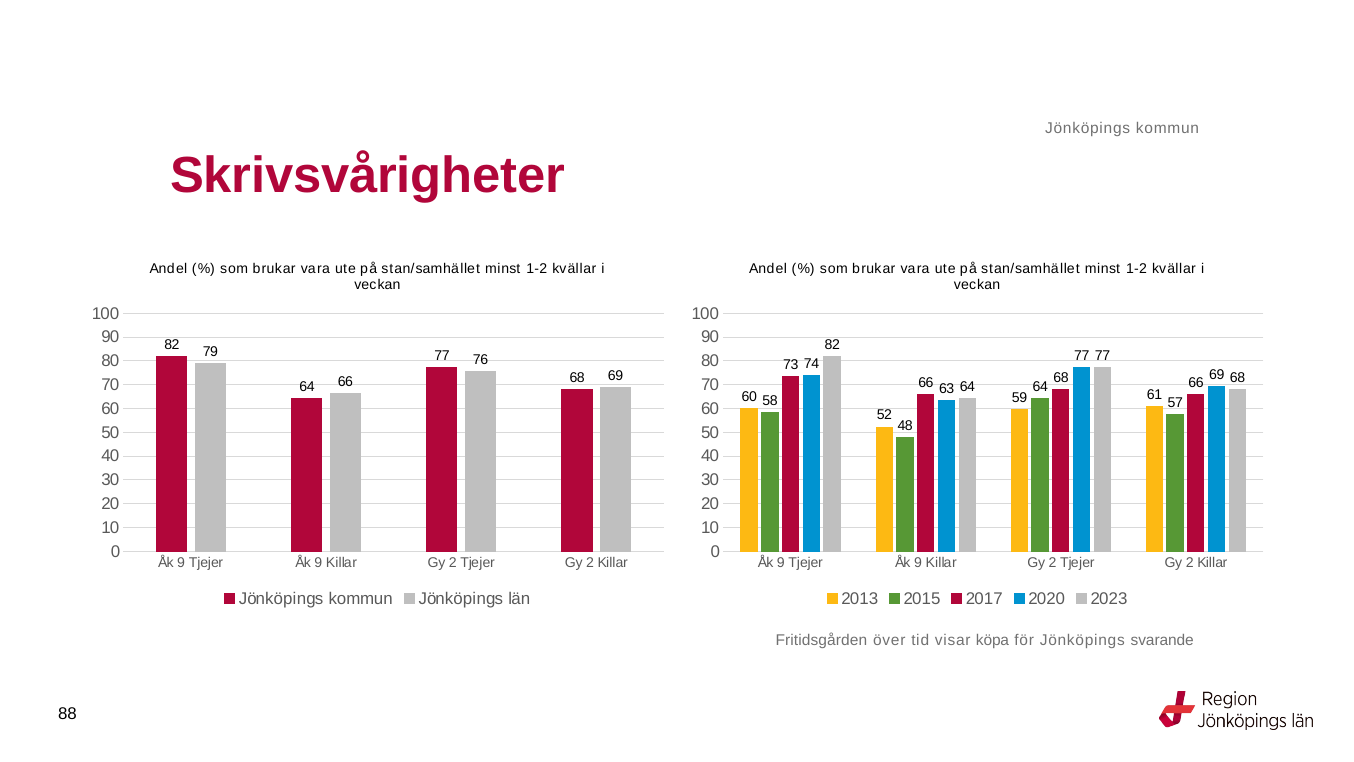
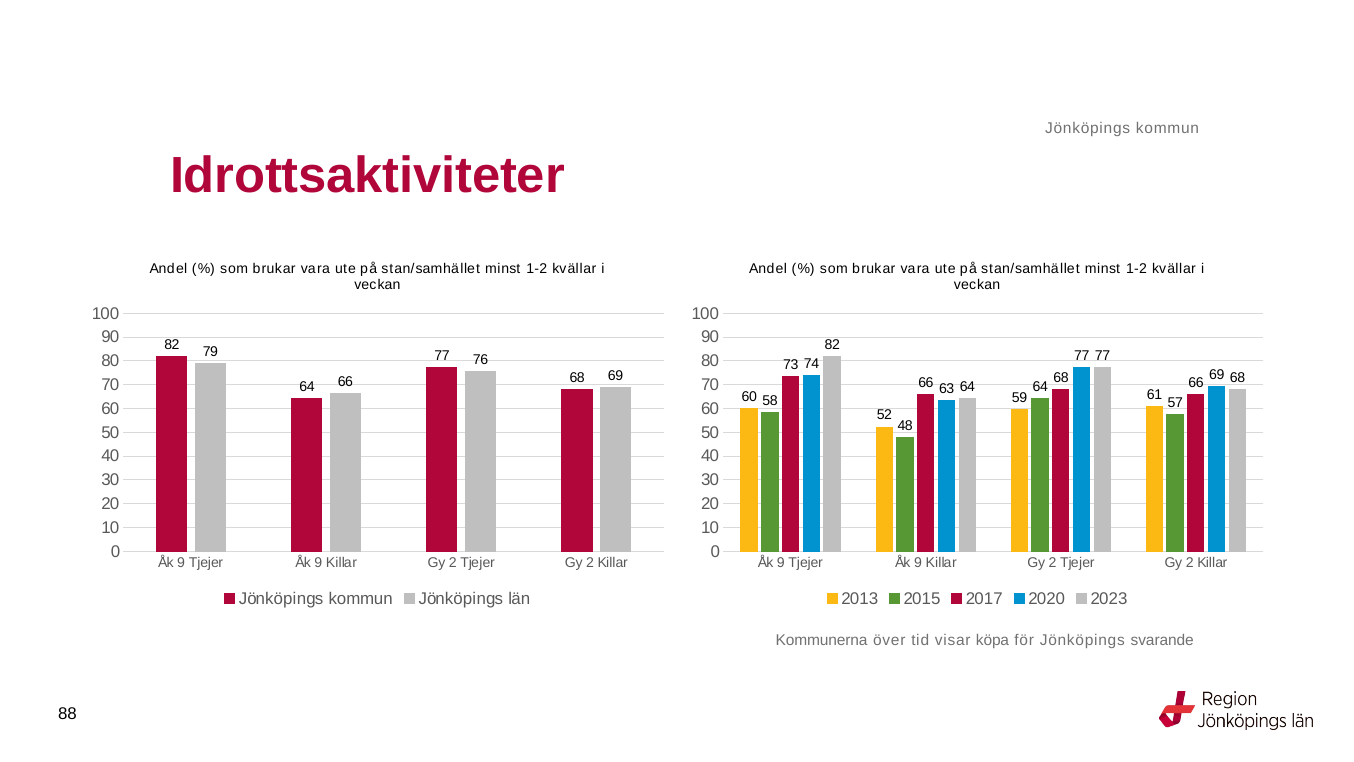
Skrivsvårigheter: Skrivsvårigheter -> Idrottsaktiviteter
Fritidsgården: Fritidsgården -> Kommunerna
